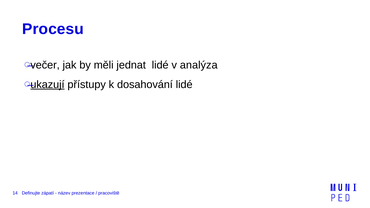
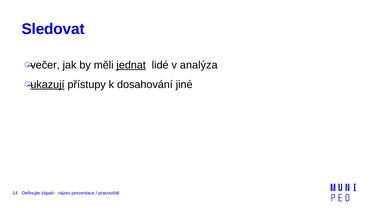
Procesu: Procesu -> Sledovat
jednat underline: none -> present
dosahování lidé: lidé -> jiné
